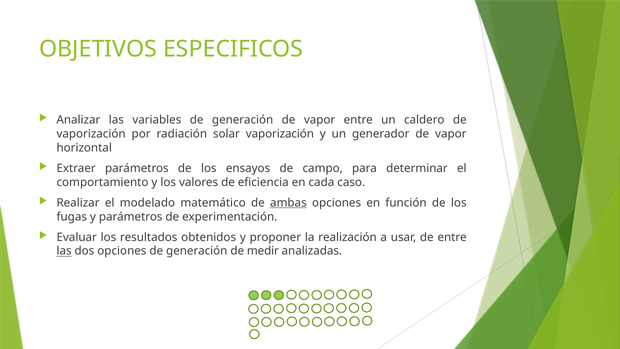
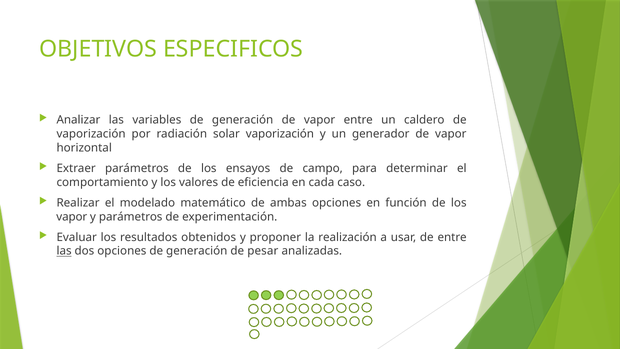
ambas underline: present -> none
fugas at (72, 217): fugas -> vapor
medir: medir -> pesar
